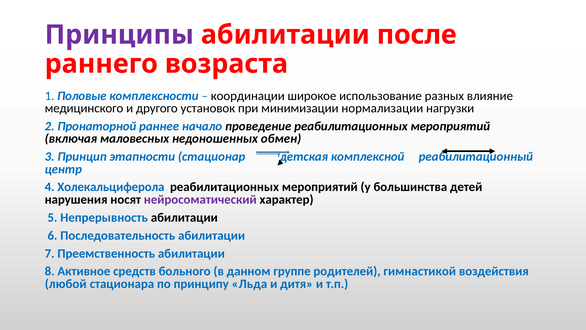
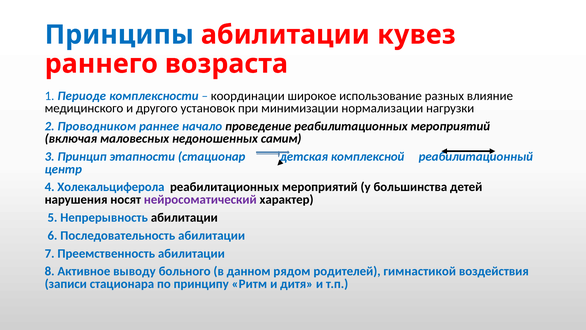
Принципы colour: purple -> blue
после: после -> кувез
Половые: Половые -> Периоде
Пронаторной: Пронаторной -> Проводником
обмен: обмен -> самим
средств: средств -> выводу
группе: группе -> рядом
любой: любой -> записи
Льда: Льда -> Ритм
